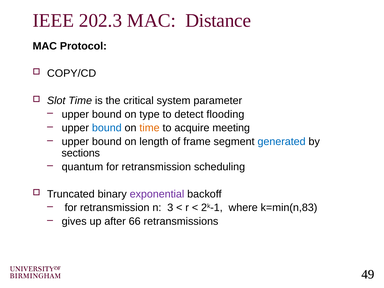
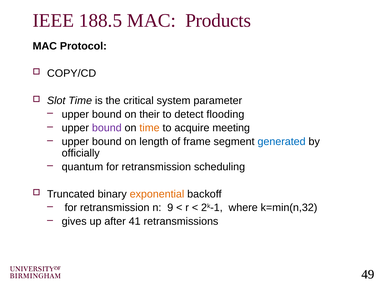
202.3: 202.3 -> 188.5
Distance: Distance -> Products
type: type -> their
bound at (107, 128) colour: blue -> purple
sections: sections -> officially
exponential colour: purple -> orange
3: 3 -> 9
k=min(n,83: k=min(n,83 -> k=min(n,32
66: 66 -> 41
